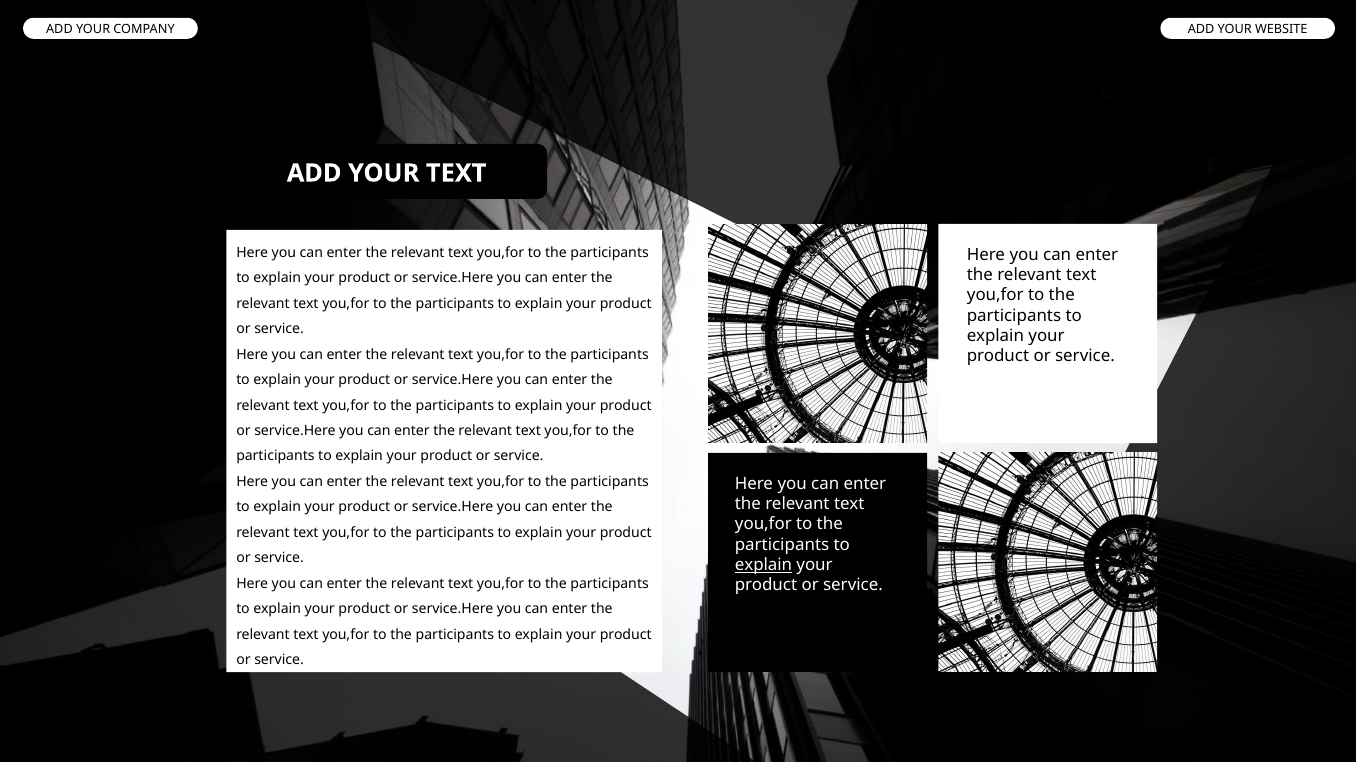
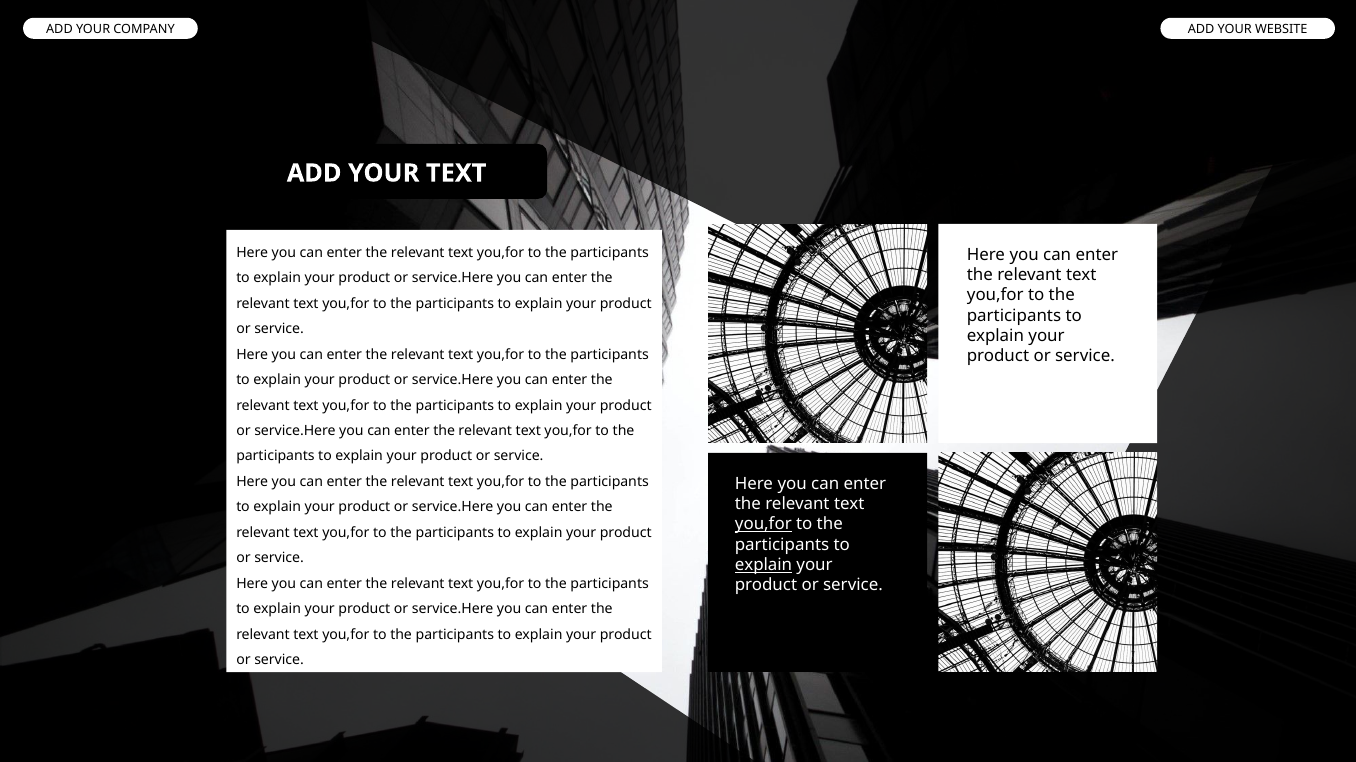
you,for at (763, 524) underline: none -> present
